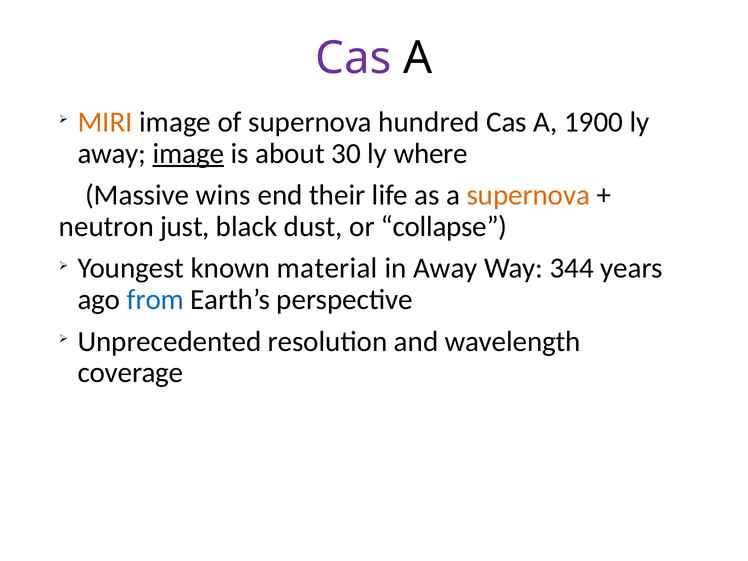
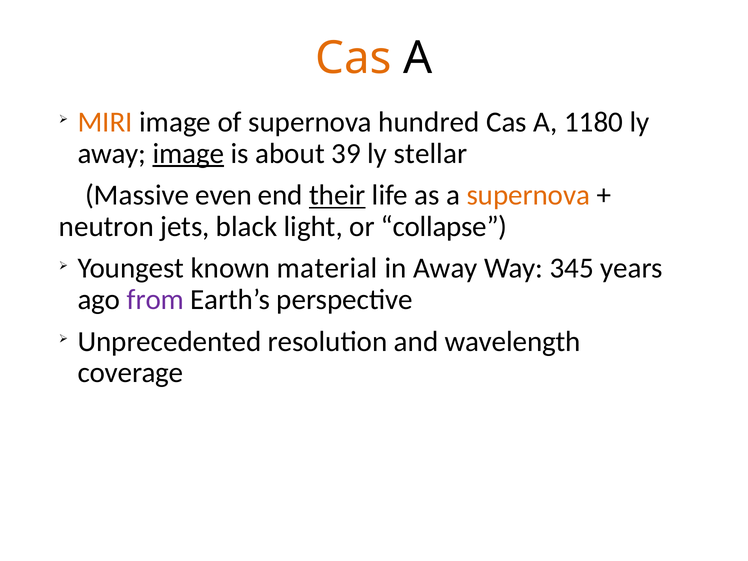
Cas at (353, 58) colour: purple -> orange
1900: 1900 -> 1180
30: 30 -> 39
where: where -> stellar
wins: wins -> even
their underline: none -> present
just: just -> jets
dust: dust -> light
344: 344 -> 345
from colour: blue -> purple
